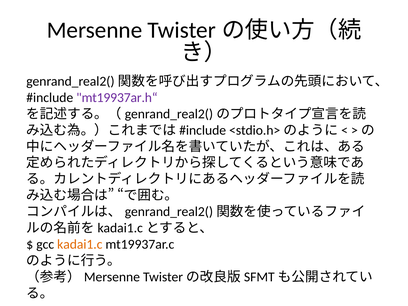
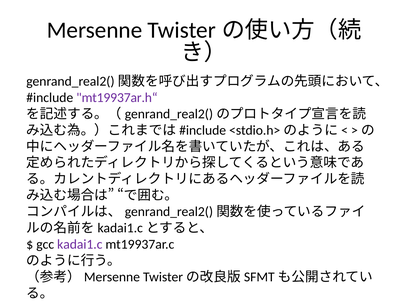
kadai1.c colour: orange -> purple
